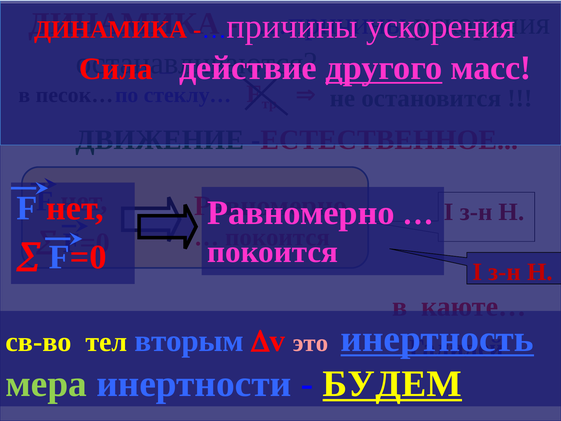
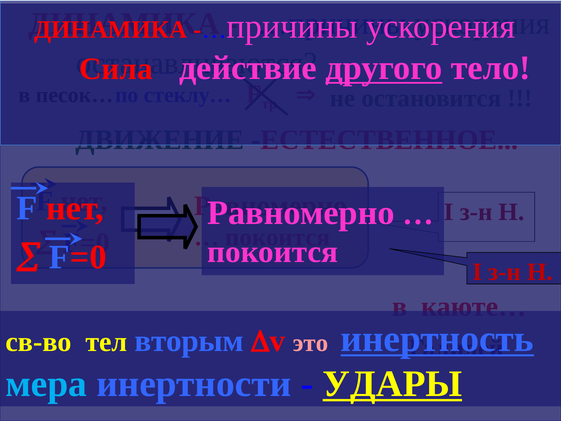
масс: масс -> тело
мера colour: light green -> light blue
БУДЕМ: БУДЕМ -> УДАРЫ
